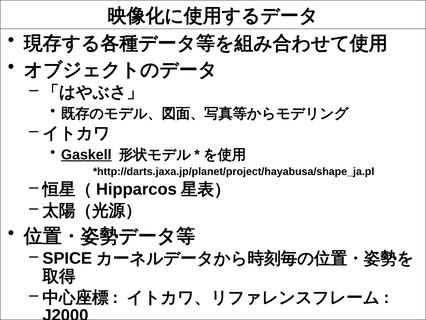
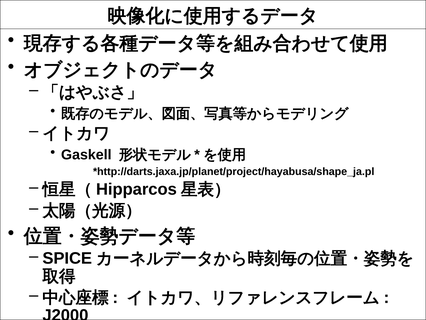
Gaskell underline: present -> none
